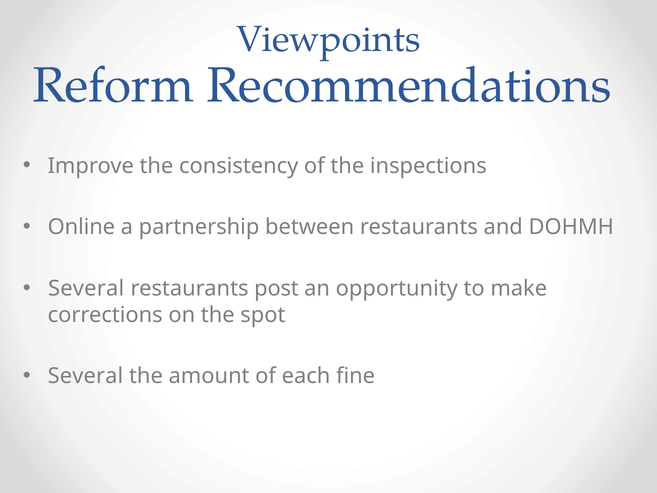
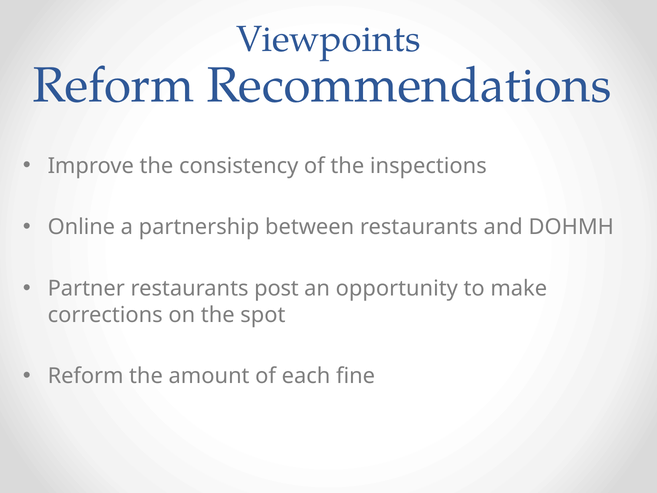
Several at (86, 288): Several -> Partner
Several at (85, 376): Several -> Reform
